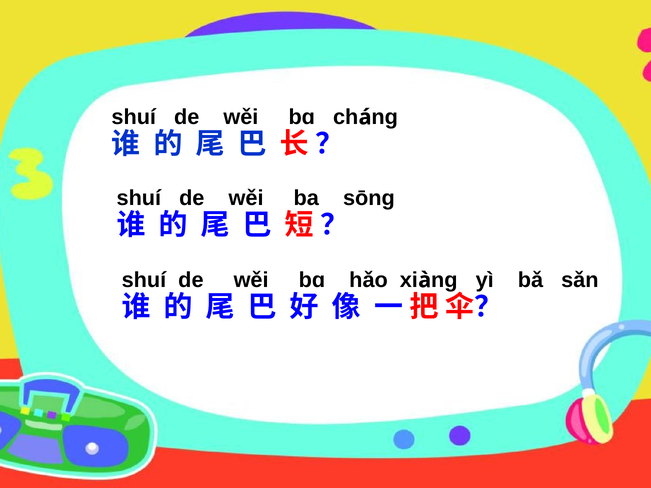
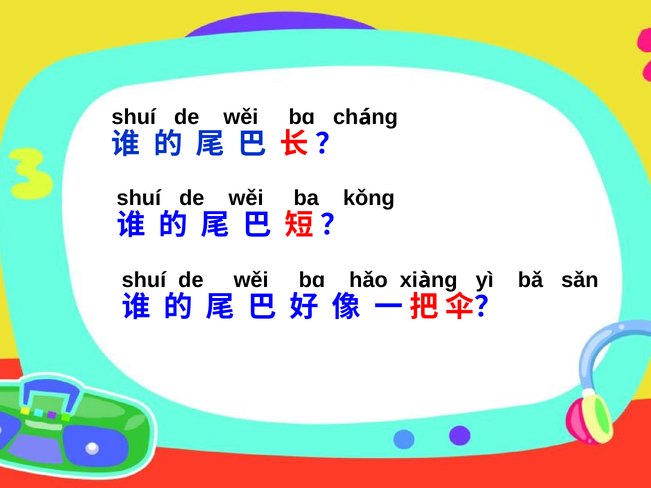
sōng: sōng -> kǒng
